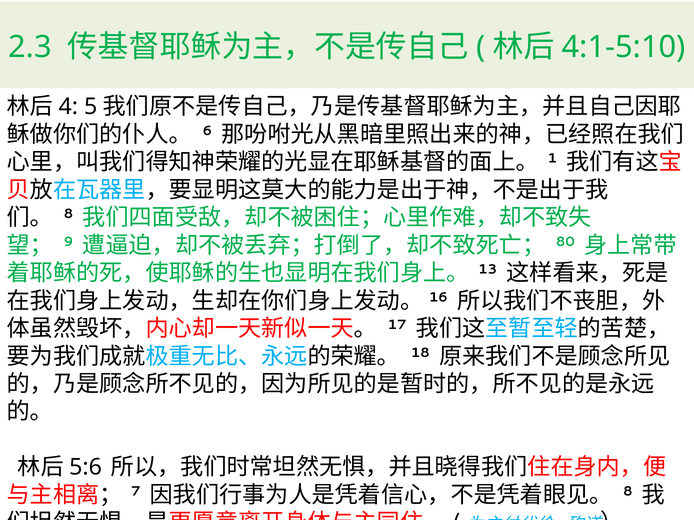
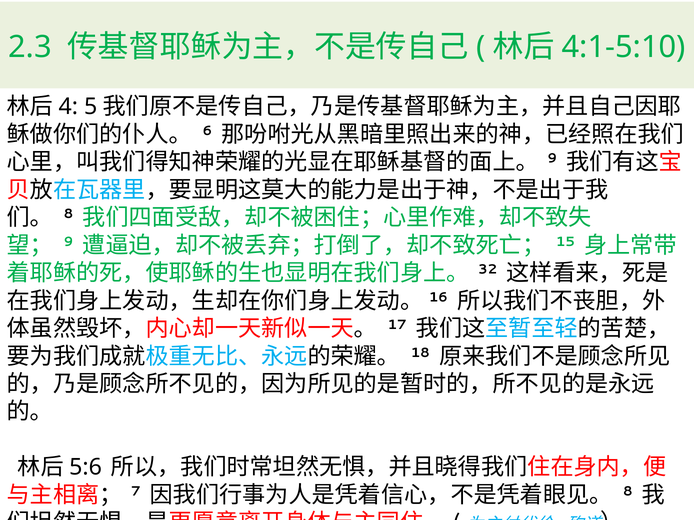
1 at (552, 159): 1 -> 9
80: 80 -> 15
13: 13 -> 32
